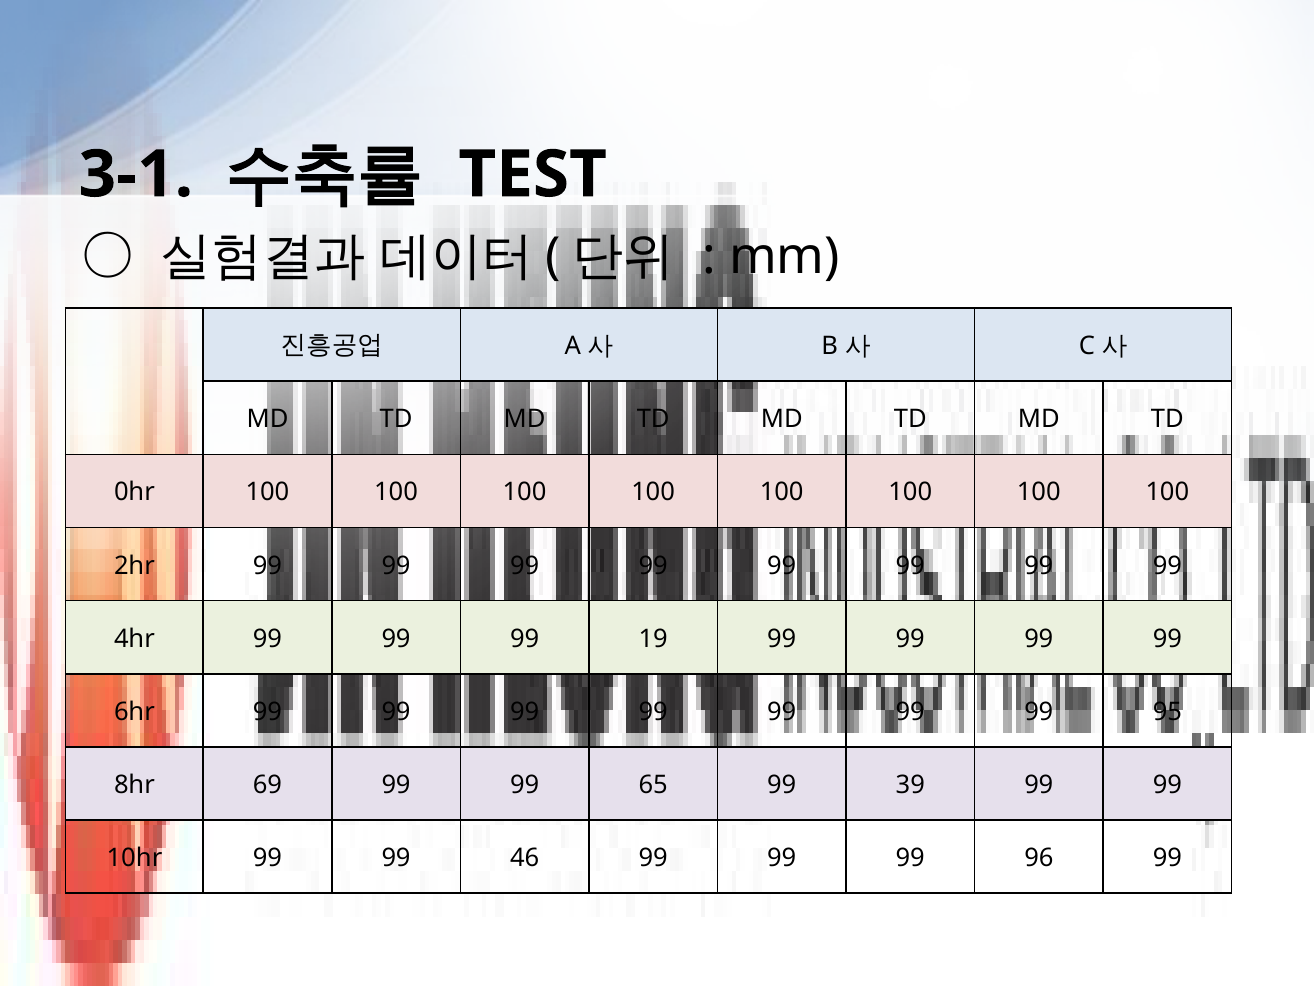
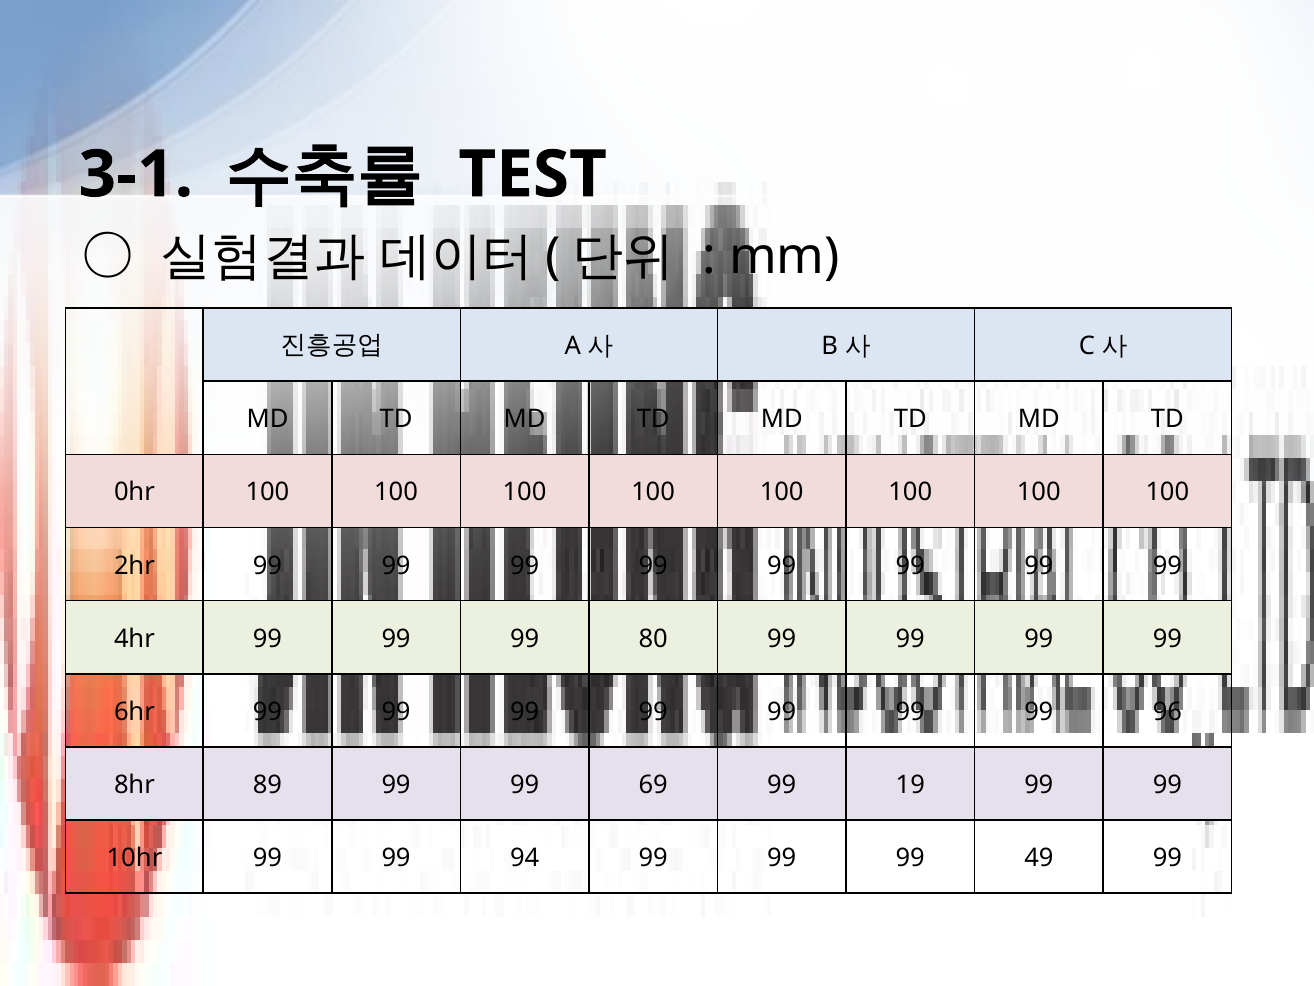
19: 19 -> 80
95: 95 -> 96
69: 69 -> 89
65: 65 -> 69
39: 39 -> 19
46: 46 -> 94
96: 96 -> 49
